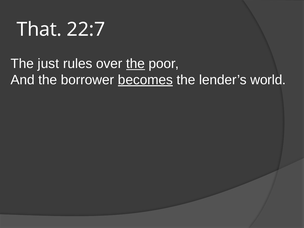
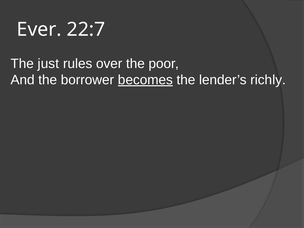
That: That -> Ever
the at (136, 64) underline: present -> none
world: world -> richly
